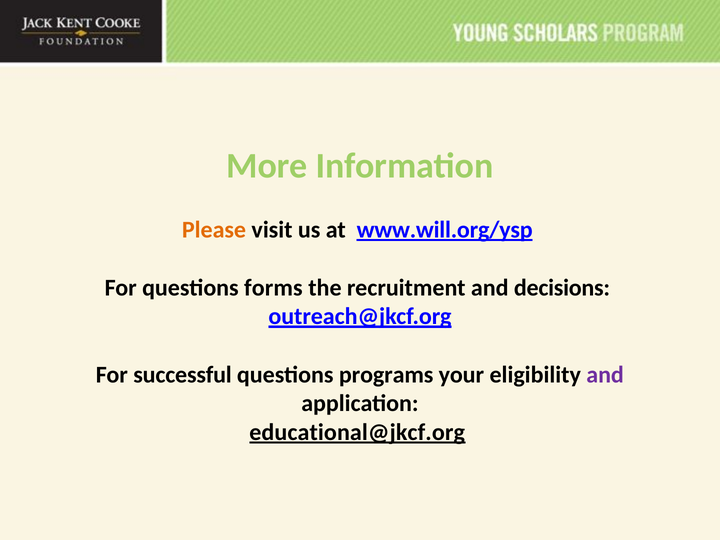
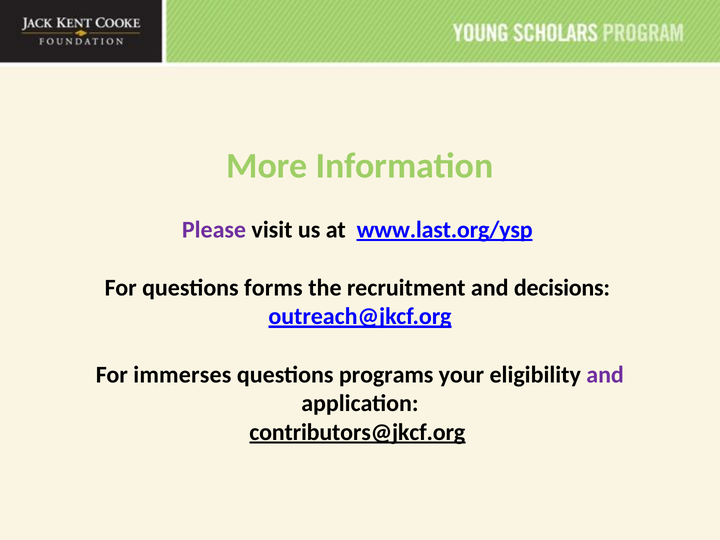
Please colour: orange -> purple
www.will.org/ysp: www.will.org/ysp -> www.last.org/ysp
successful: successful -> immerses
educational@jkcf.org: educational@jkcf.org -> contributors@jkcf.org
